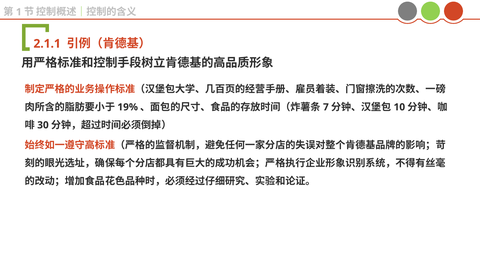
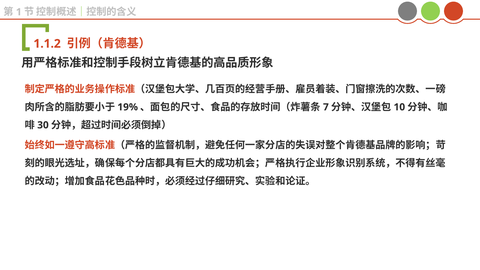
2.1.1: 2.1.1 -> 1.1.2
